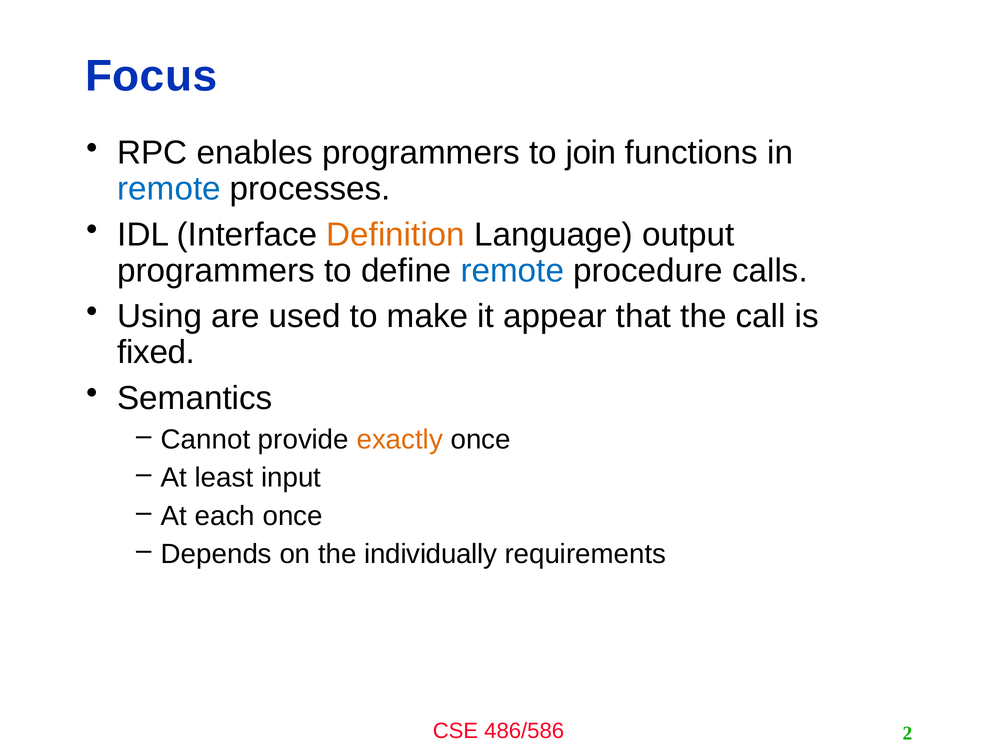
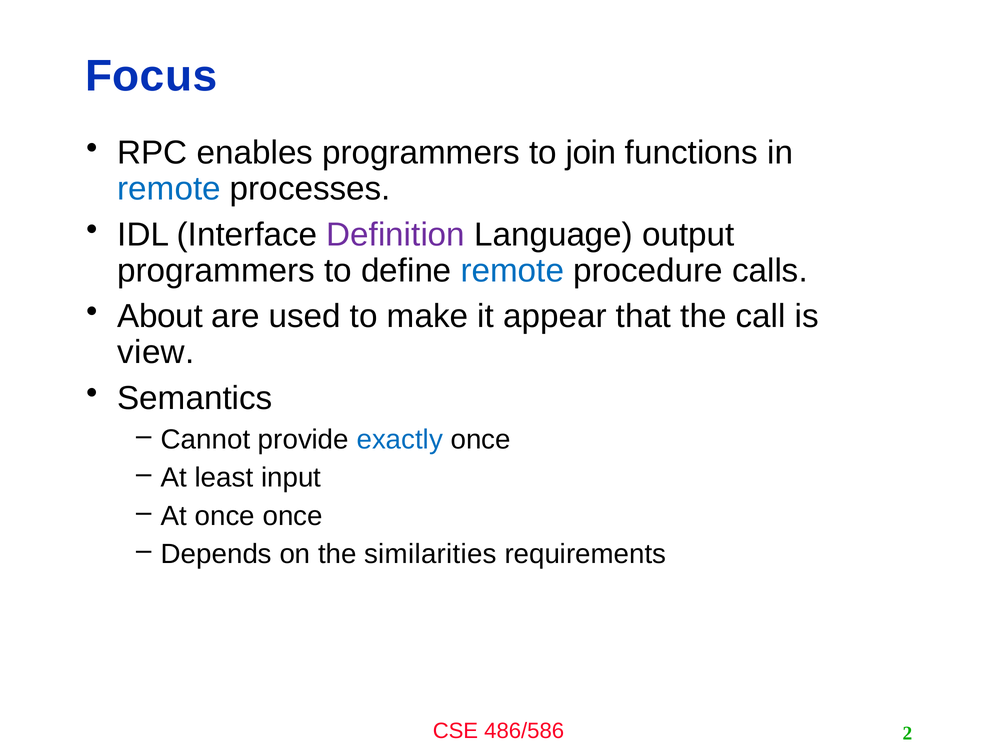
Definition colour: orange -> purple
Using: Using -> About
fixed: fixed -> view
exactly colour: orange -> blue
At each: each -> once
individually: individually -> similarities
